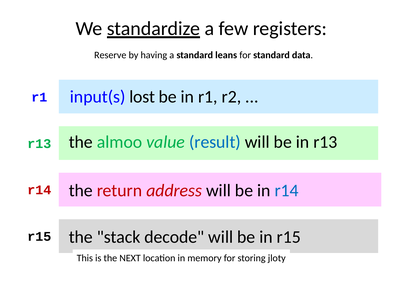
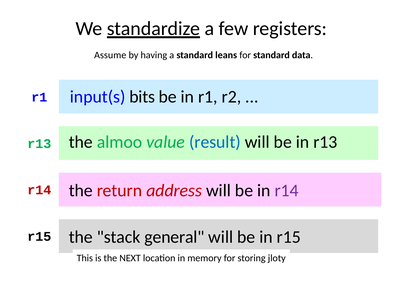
Reserve: Reserve -> Assume
lost: lost -> bits
r14 at (287, 191) colour: blue -> purple
decode: decode -> general
